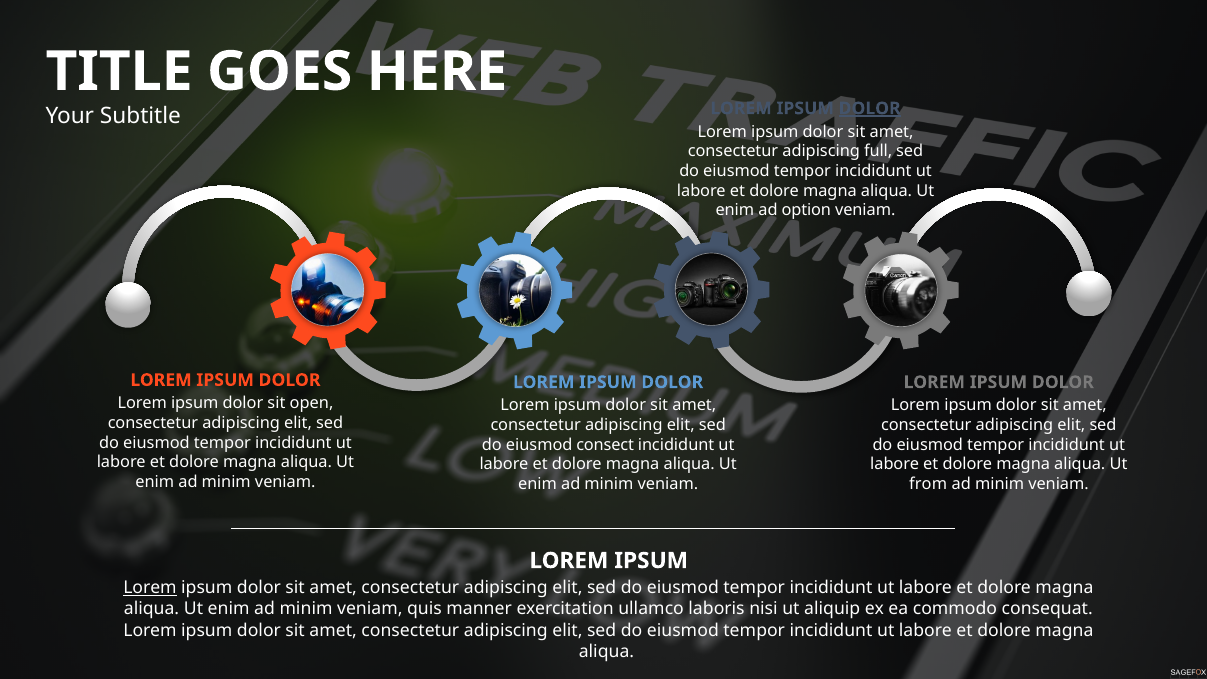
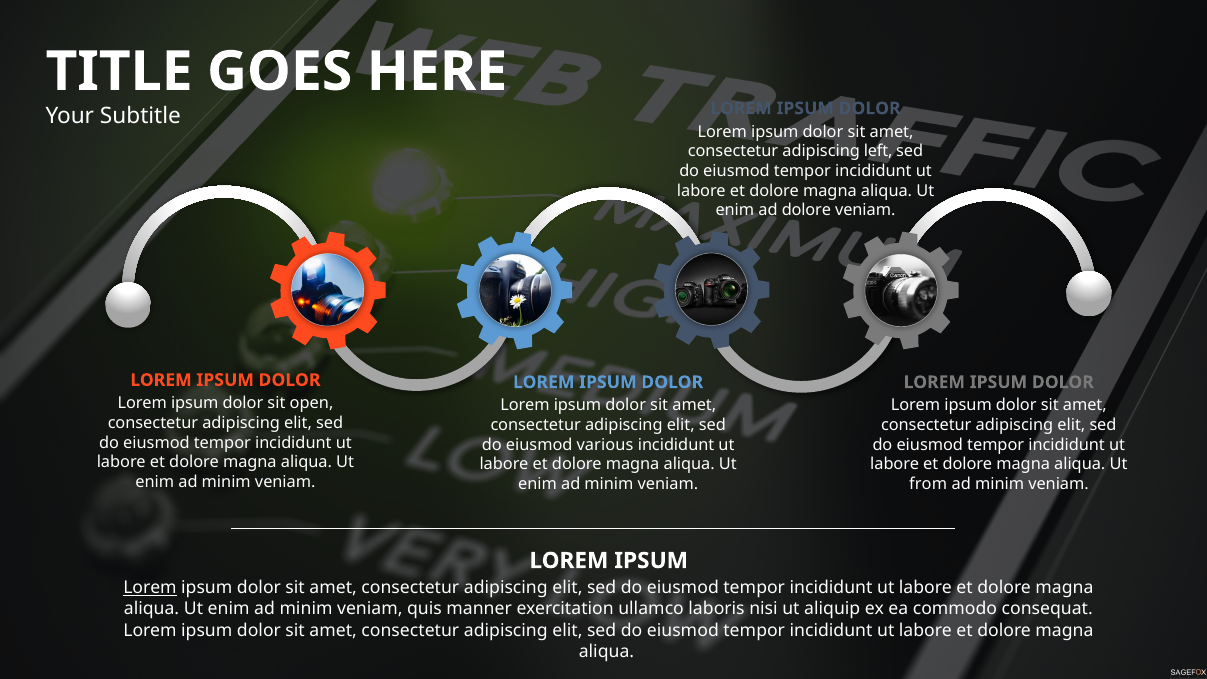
DOLOR at (870, 108) underline: present -> none
full: full -> left
ad option: option -> dolore
consect: consect -> various
